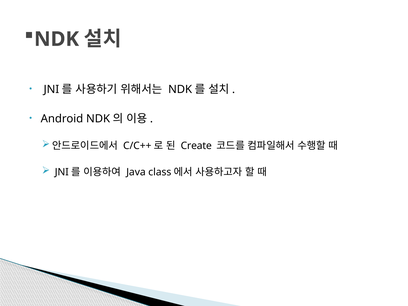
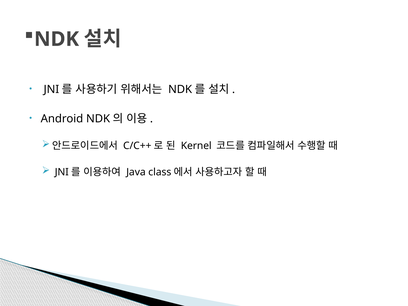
Create: Create -> Kernel
